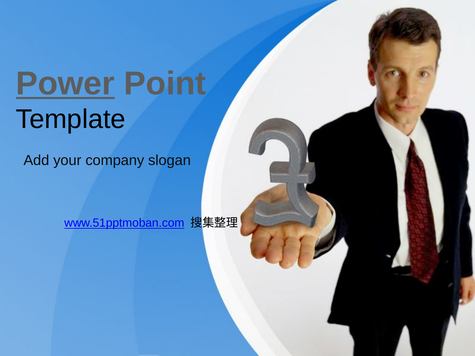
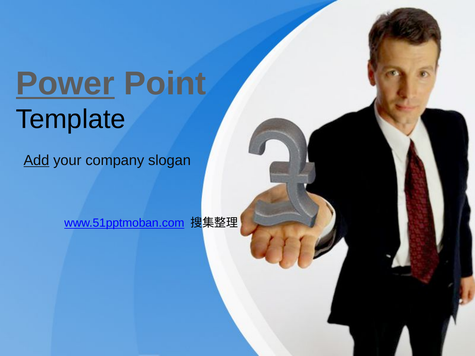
Add underline: none -> present
